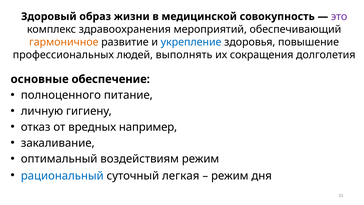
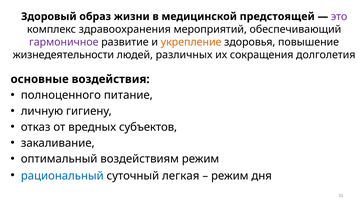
совокупность: совокупность -> предстоящей
гармоничное colour: orange -> purple
укрепление colour: blue -> orange
профессиональных: профессиональных -> жизнедеятельности
выполнять: выполнять -> различных
обеспечение: обеспечение -> воздействия
например: например -> субъектов
